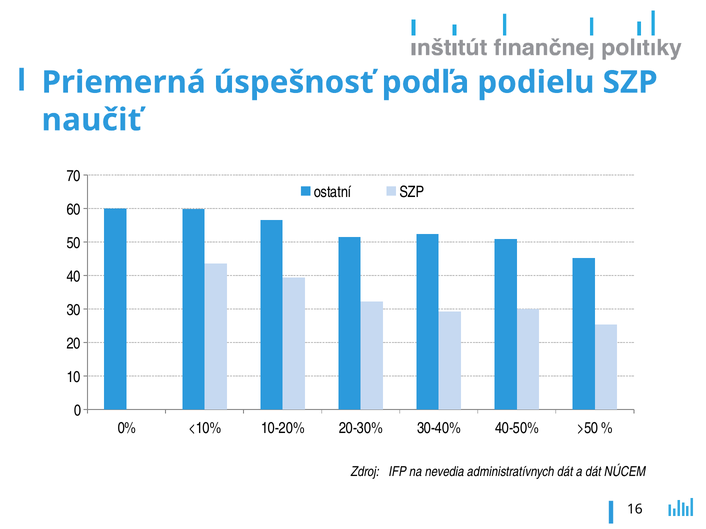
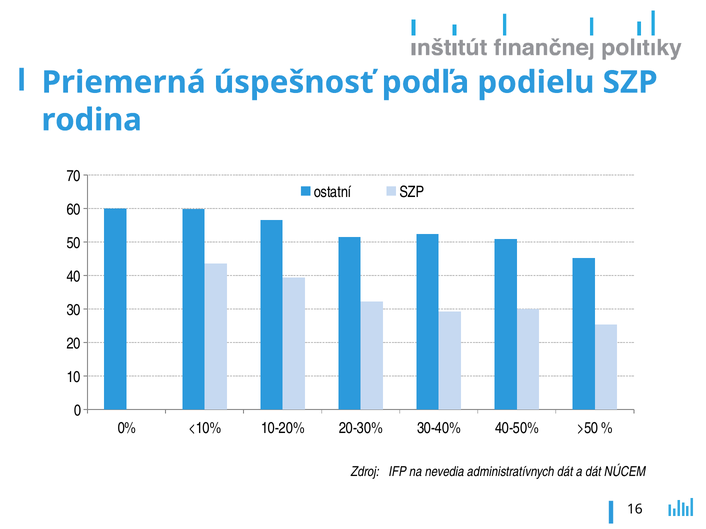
naučiť: naučiť -> rodina
